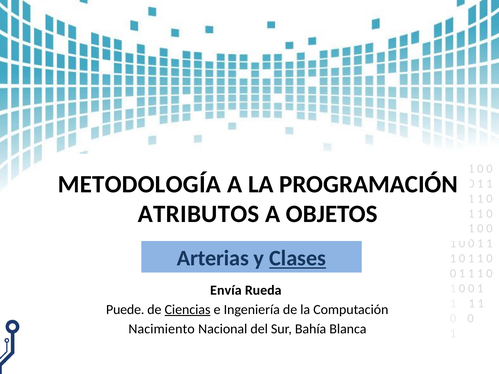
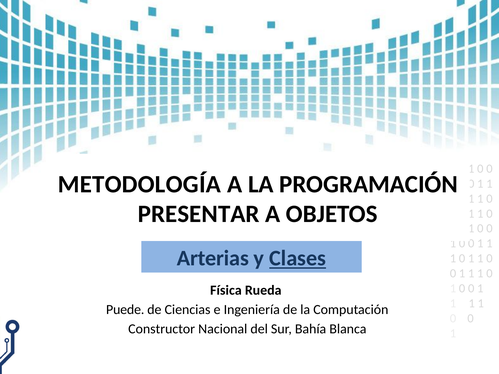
ATRIBUTOS: ATRIBUTOS -> PRESENTAR
Envía: Envía -> Física
Ciencias underline: present -> none
Nacimiento: Nacimiento -> Constructor
